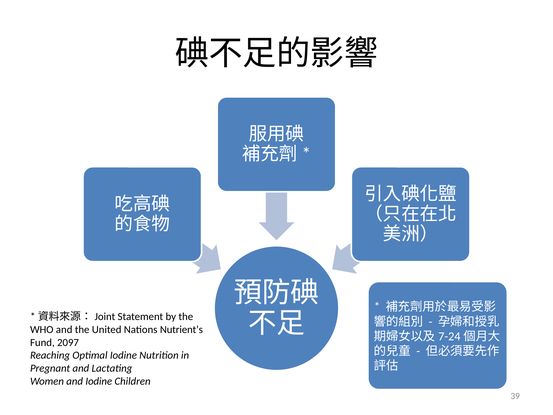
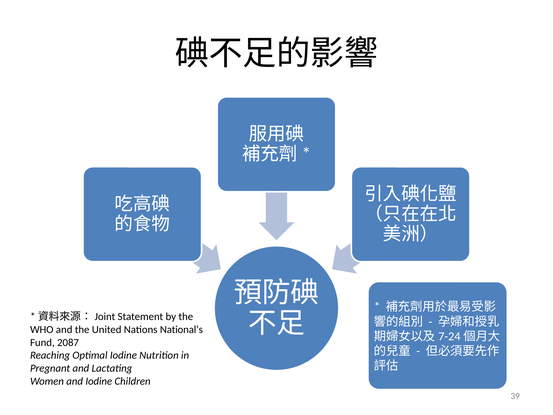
Nutrient’s: Nutrient’s -> National’s
2097: 2097 -> 2087
